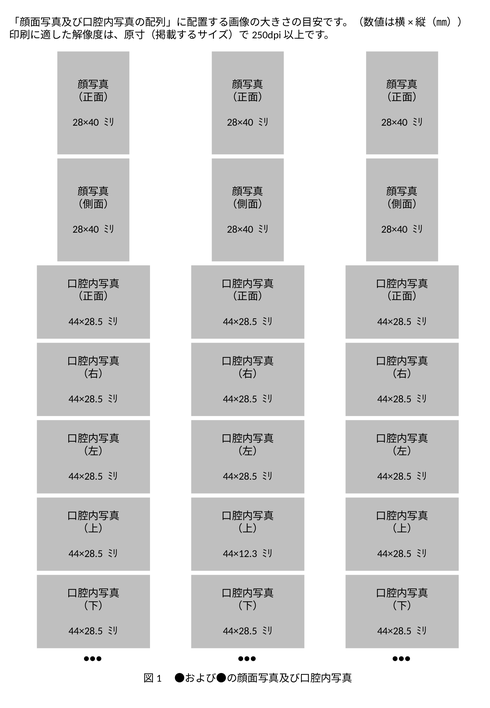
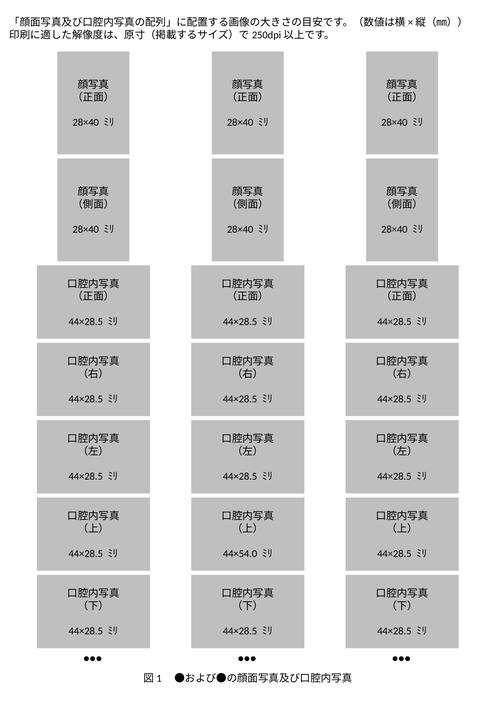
44×12.3: 44×12.3 -> 44×54.0
